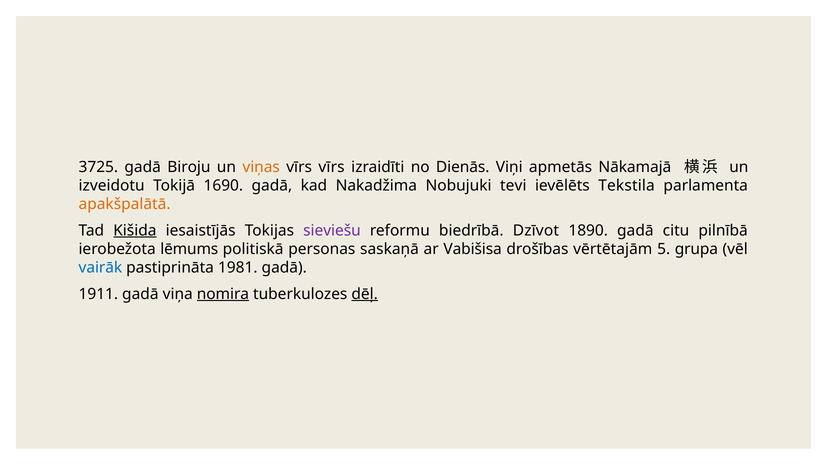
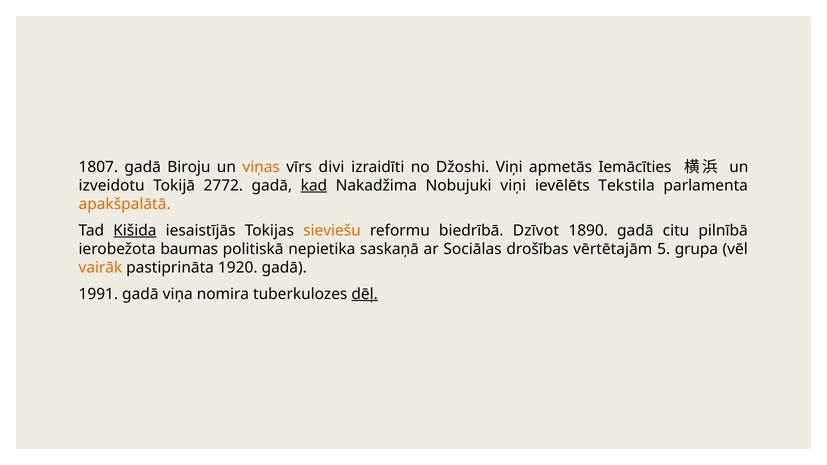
3725: 3725 -> 1807
vīrs vīrs: vīrs -> divi
Dienās: Dienās -> Džoshi
Nākamajā: Nākamajā -> Iemācīties
1690: 1690 -> 2772
kad underline: none -> present
Nobujuki tevi: tevi -> viņi
sieviešu colour: purple -> orange
lēmums: lēmums -> baumas
personas: personas -> nepietika
Vabišisa: Vabišisa -> Sociālas
vairāk colour: blue -> orange
1981: 1981 -> 1920
1911: 1911 -> 1991
nomira underline: present -> none
